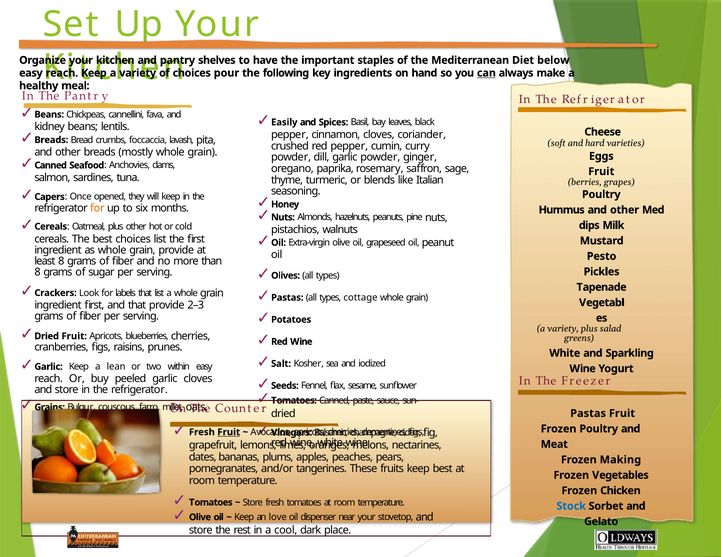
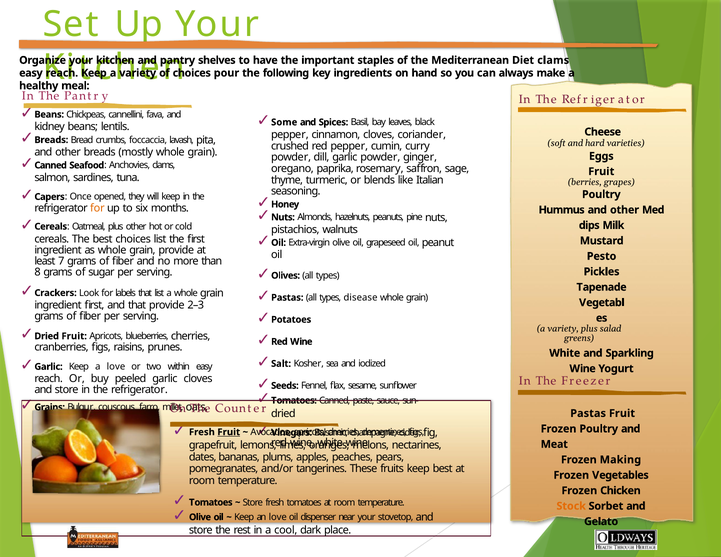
Diet below: below -> clams
can underline: present -> none
Easily: Easily -> Some
least 8: 8 -> 7
cottage: cottage -> disease
a lean: lean -> love
Stock colour: blue -> orange
